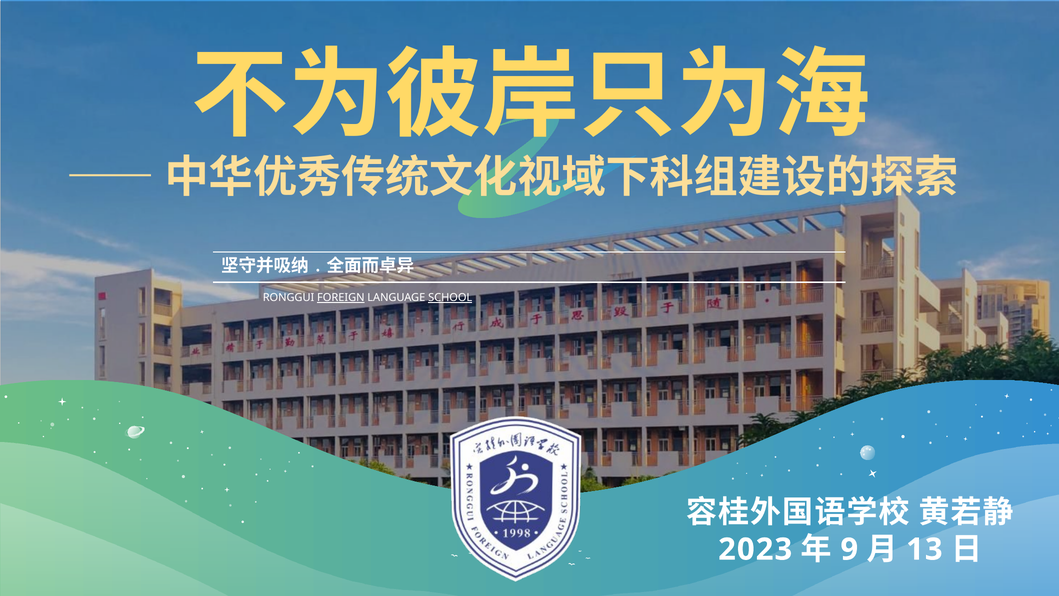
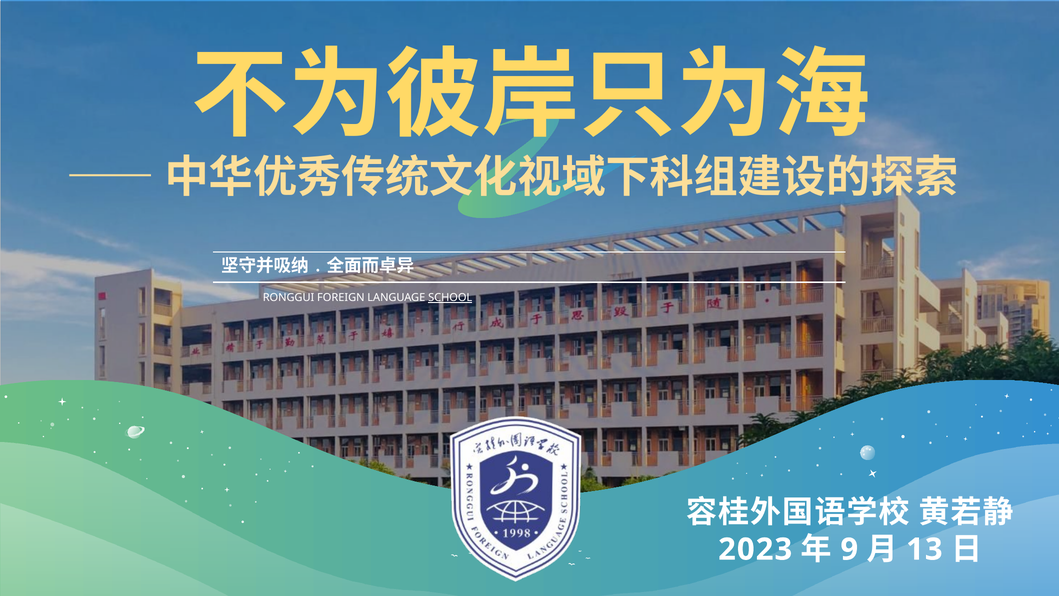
FOREIGN underline: present -> none
